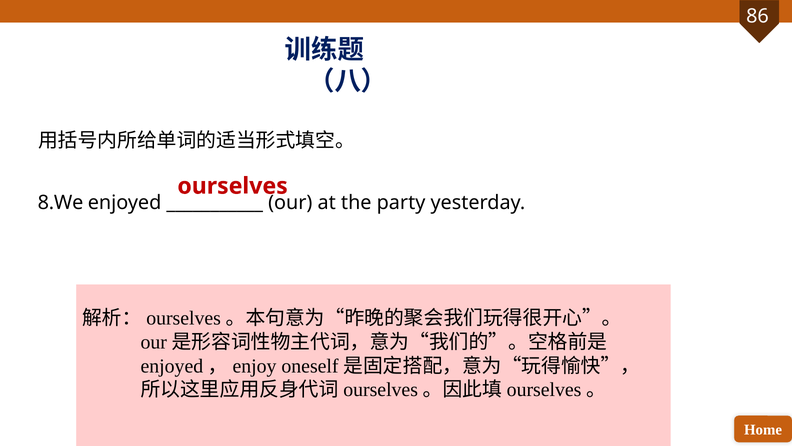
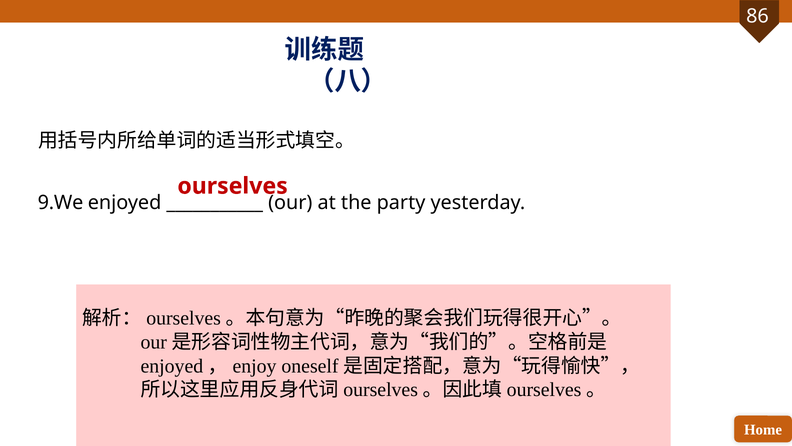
8.We: 8.We -> 9.We
